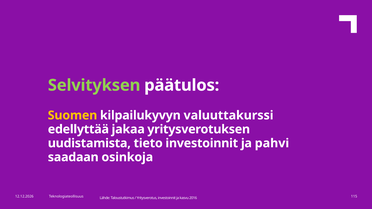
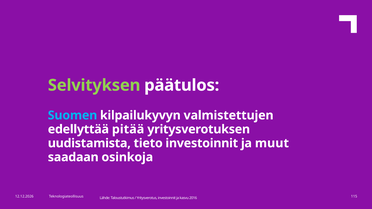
Suomen colour: yellow -> light blue
valuuttakurssi: valuuttakurssi -> valmistettujen
jakaa: jakaa -> pitää
pahvi: pahvi -> muut
